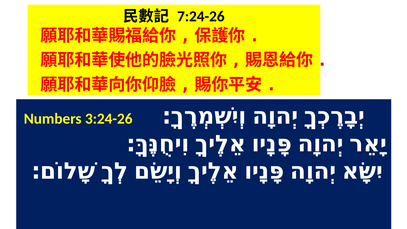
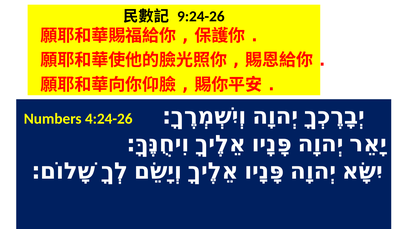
7:24-26: 7:24-26 -> 9:24-26
3:24-26: 3:24-26 -> 4:24-26
